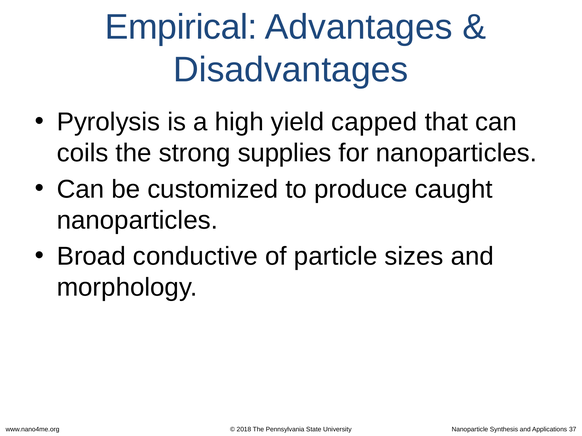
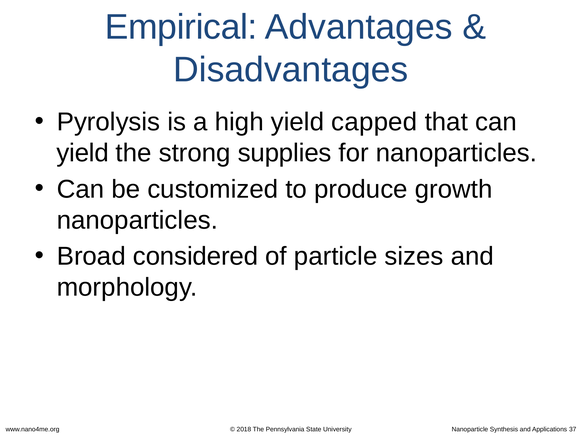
coils at (83, 153): coils -> yield
caught: caught -> growth
conductive: conductive -> considered
